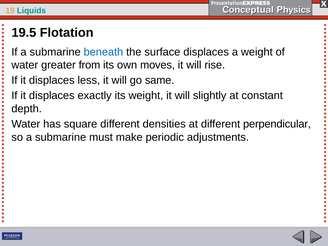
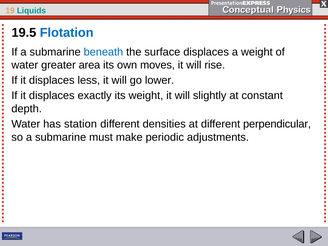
Flotation colour: black -> blue
from: from -> area
same: same -> lower
square: square -> station
